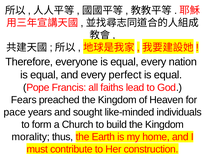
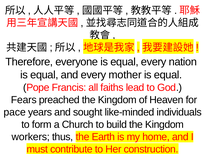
perfect: perfect -> mother
morality: morality -> workers
